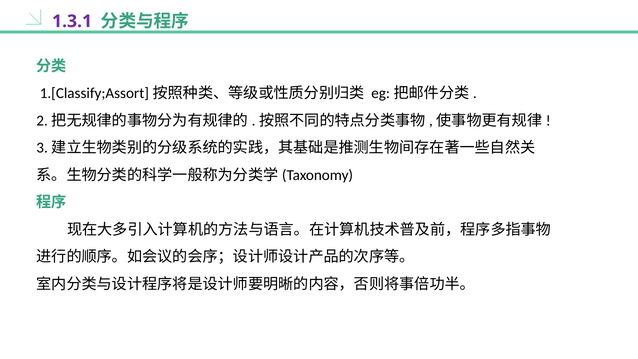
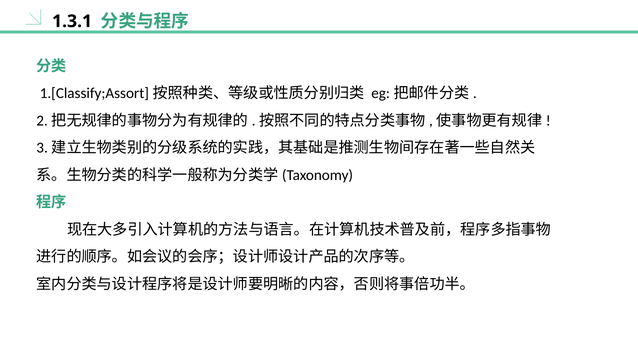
1.3.1 colour: purple -> black
